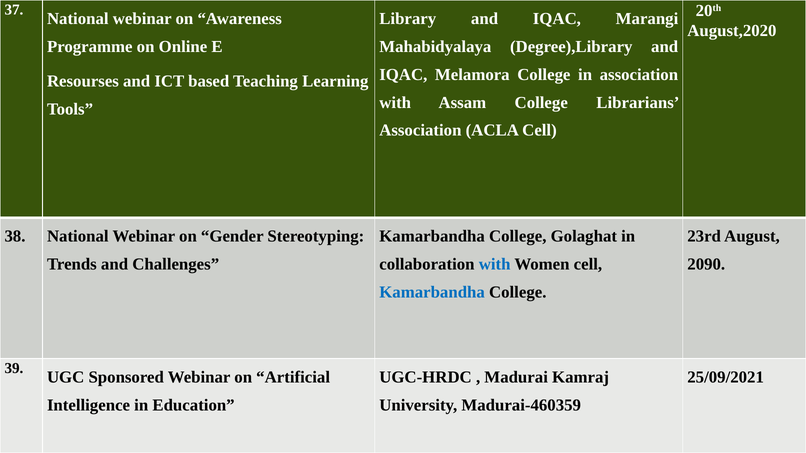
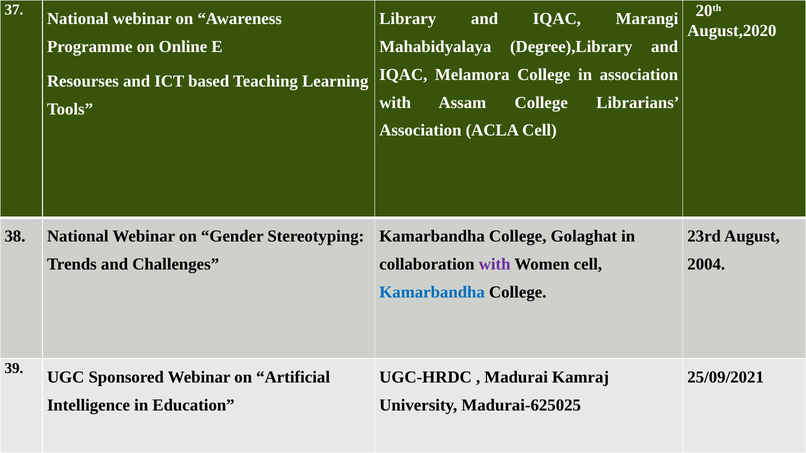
with at (495, 265) colour: blue -> purple
2090: 2090 -> 2004
Madurai-460359: Madurai-460359 -> Madurai-625025
